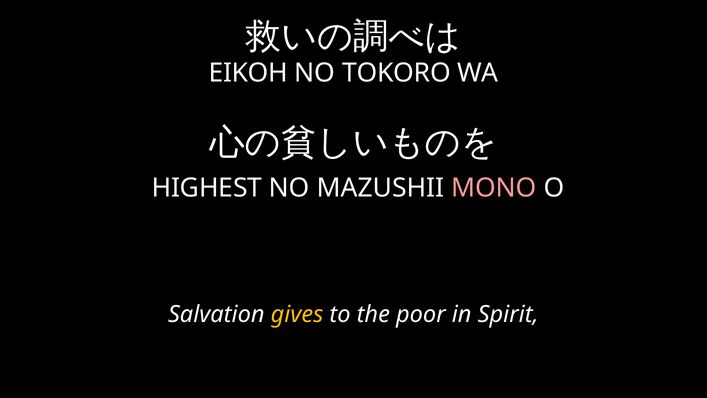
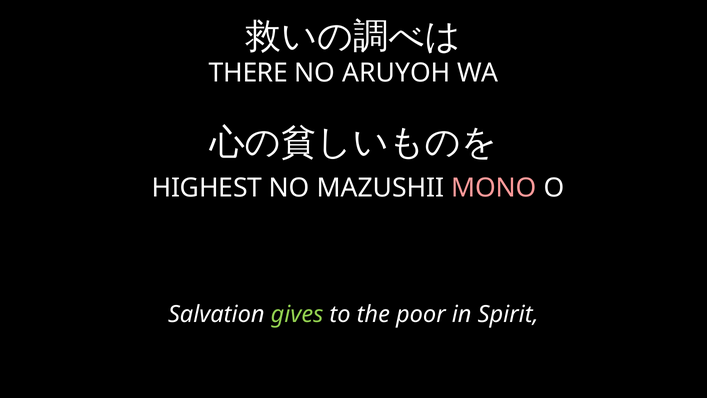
EIKOH: EIKOH -> THERE
TOKORO: TOKORO -> ARUYOH
gives colour: yellow -> light green
